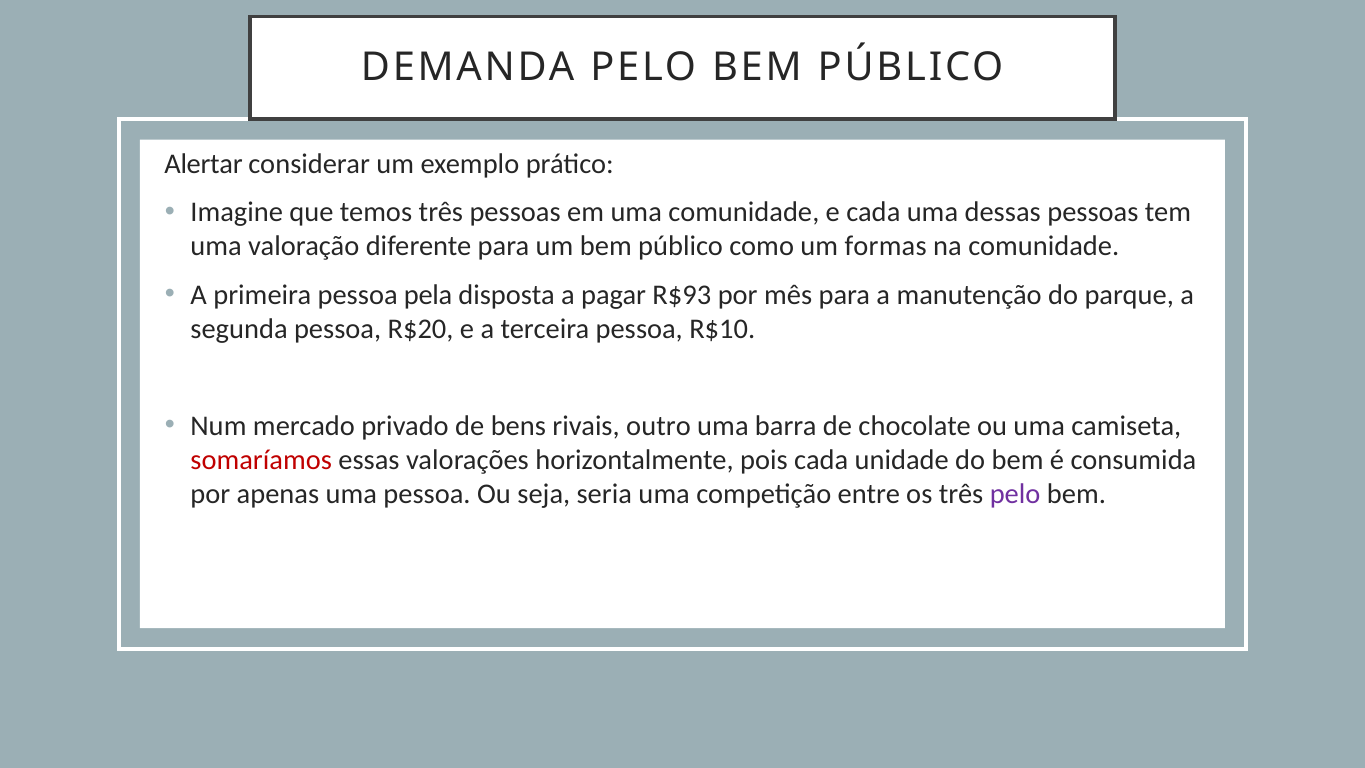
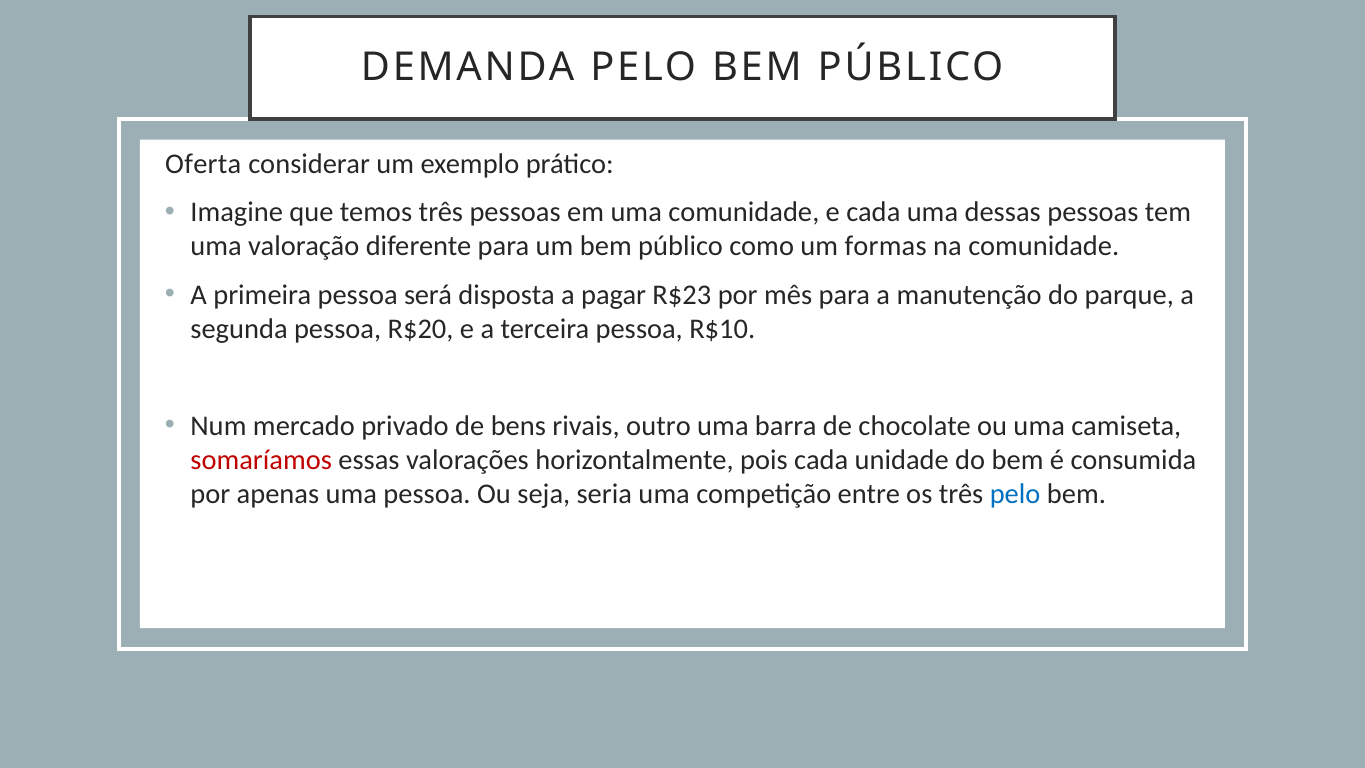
Alertar: Alertar -> Oferta
pela: pela -> será
R$93: R$93 -> R$23
pelo at (1015, 494) colour: purple -> blue
